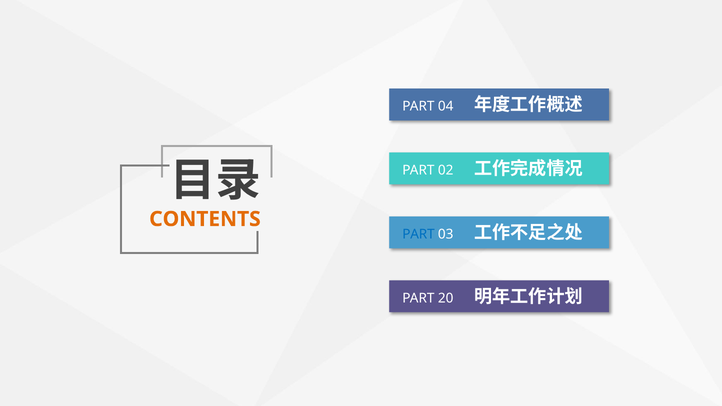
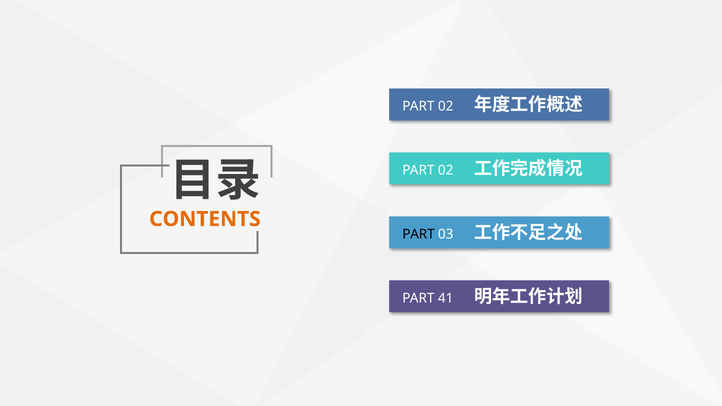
04 at (446, 106): 04 -> 02
PART at (418, 234) colour: blue -> black
20: 20 -> 41
